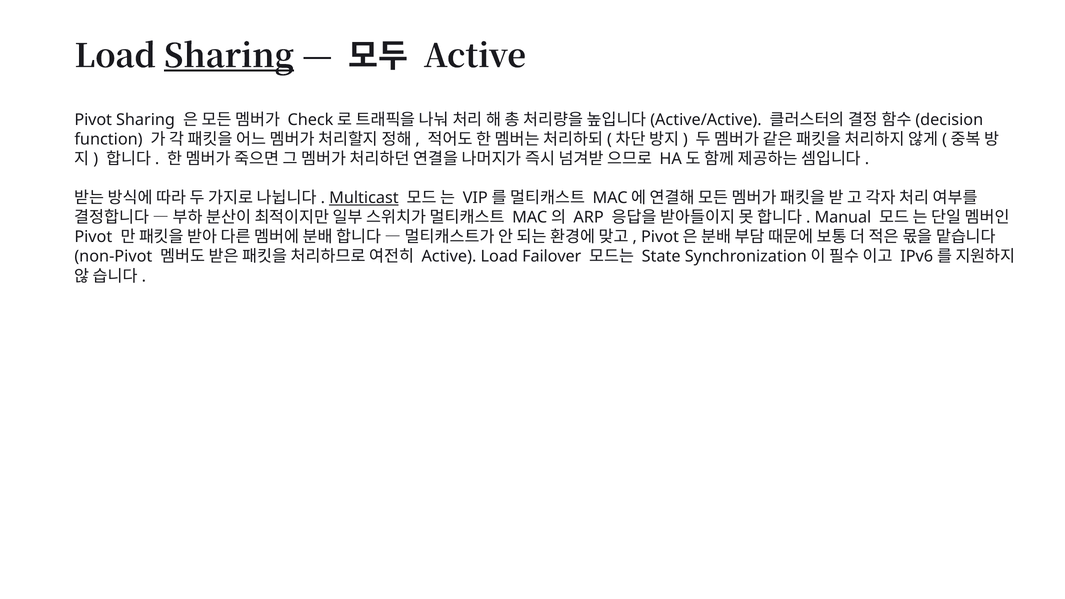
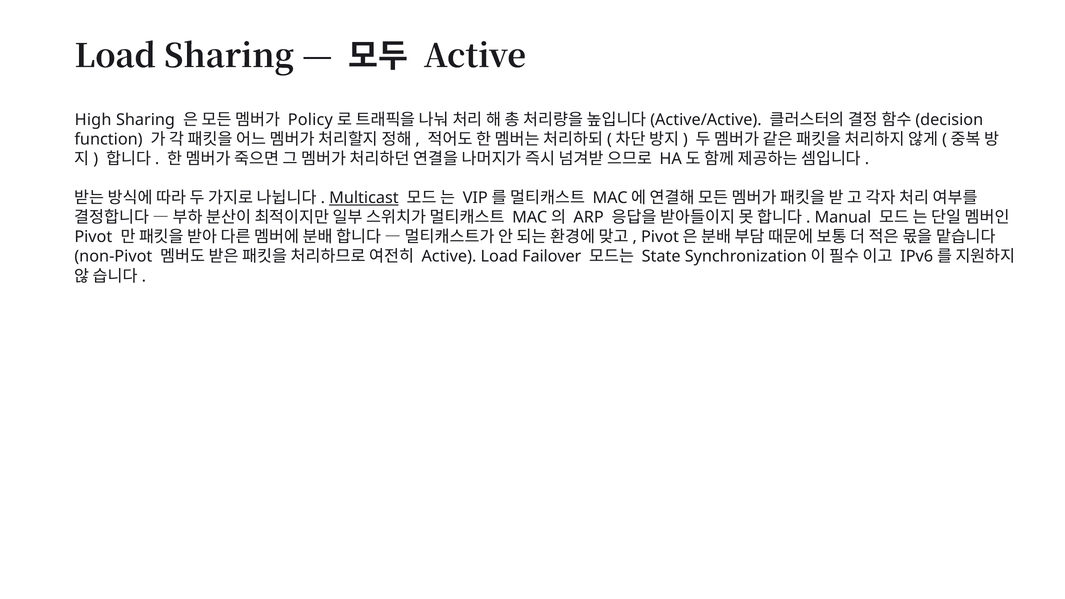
Sharing at (229, 56) underline: present -> none
Pivot at (93, 120): Pivot -> High
Check: Check -> Policy
